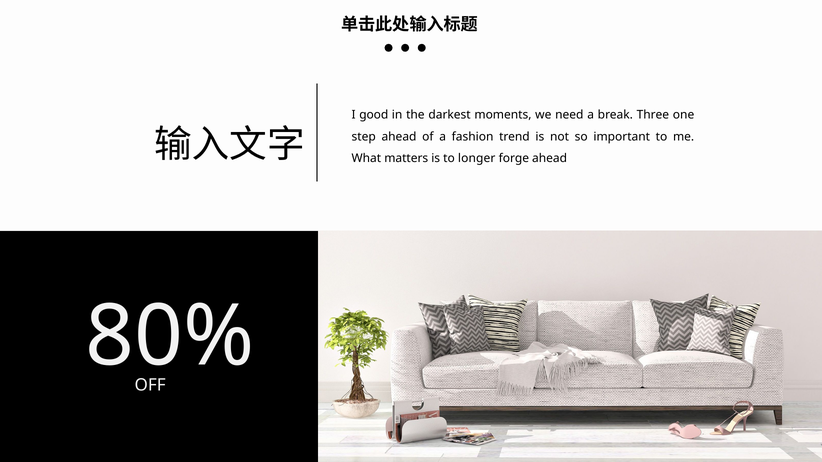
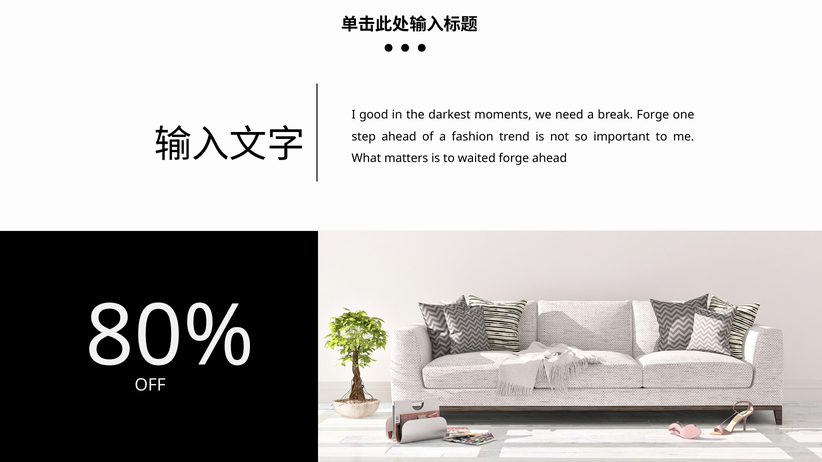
break Three: Three -> Forge
longer: longer -> waited
